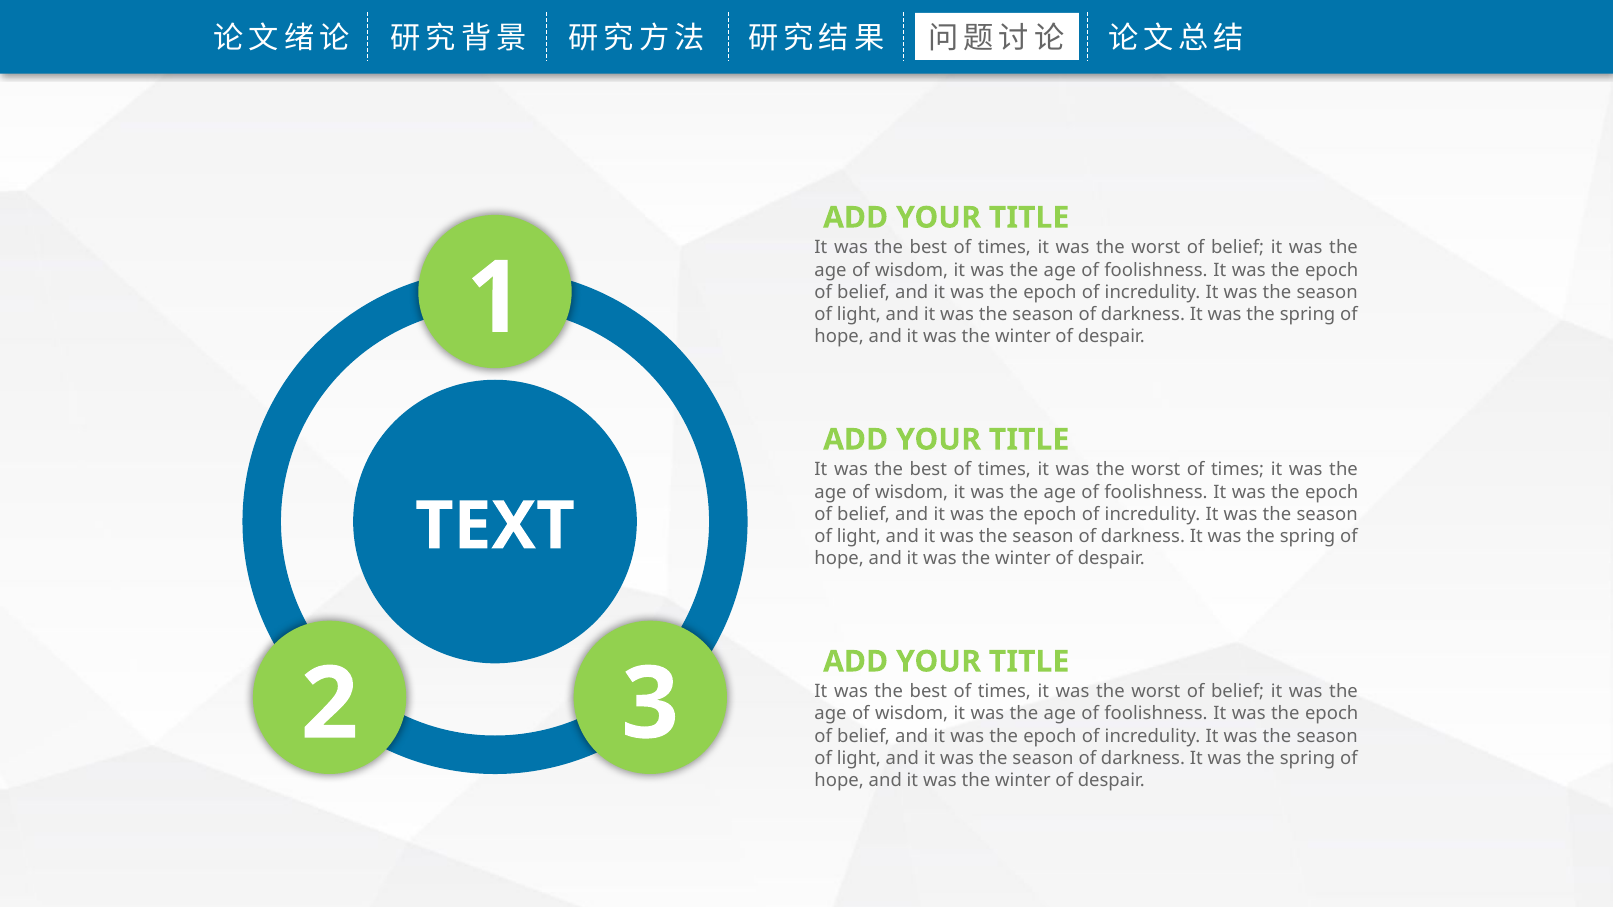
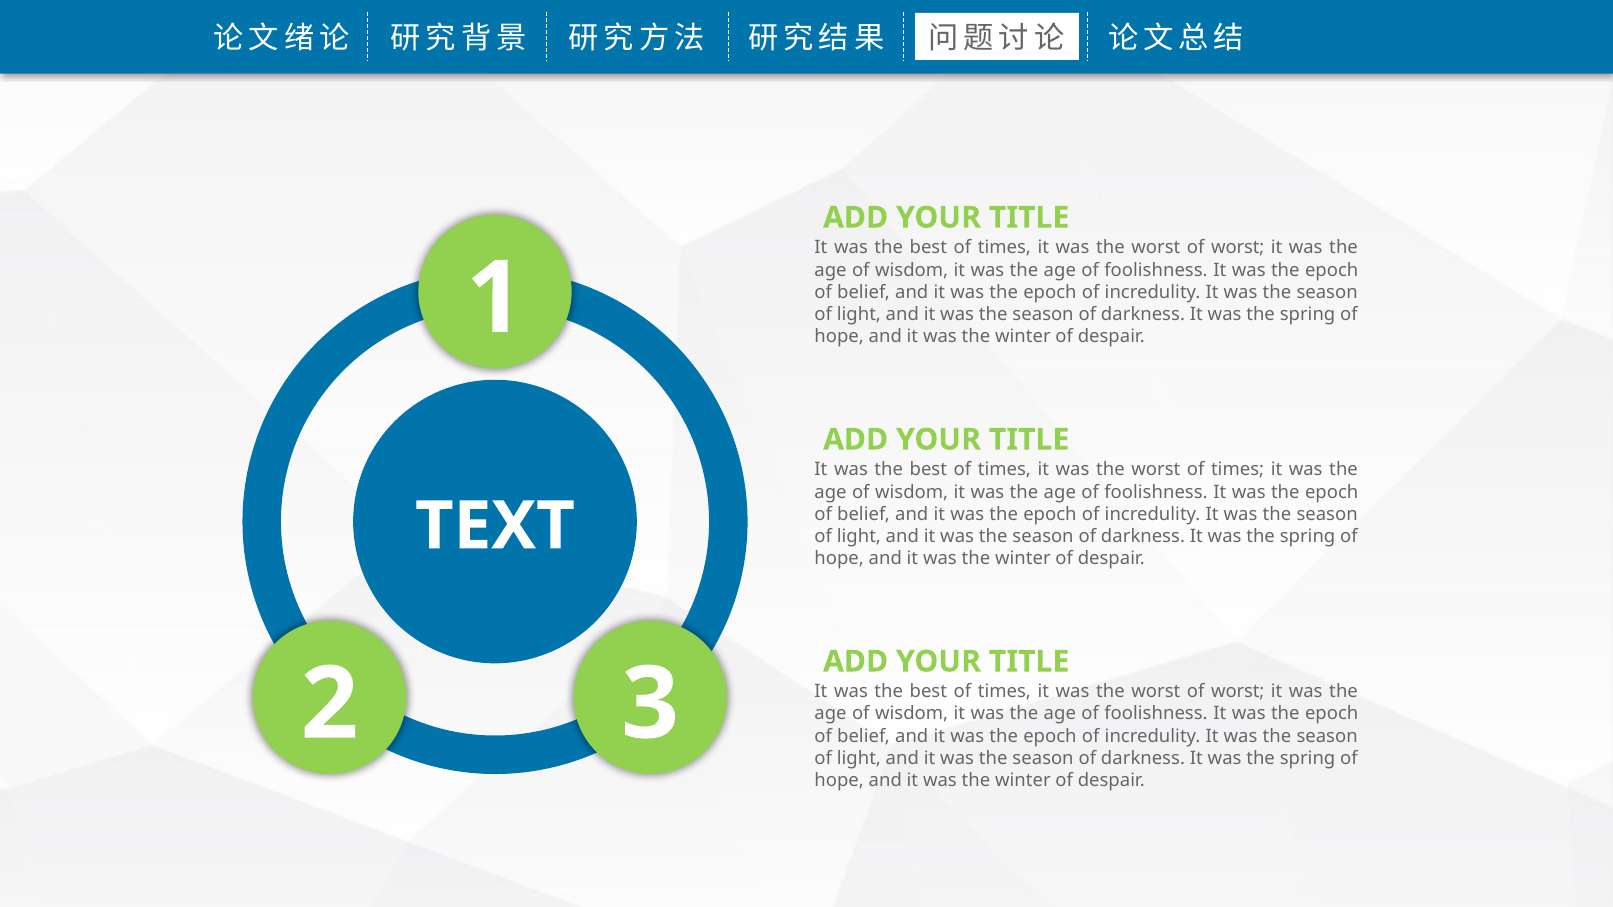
belief at (1238, 248): belief -> worst
belief at (1238, 692): belief -> worst
